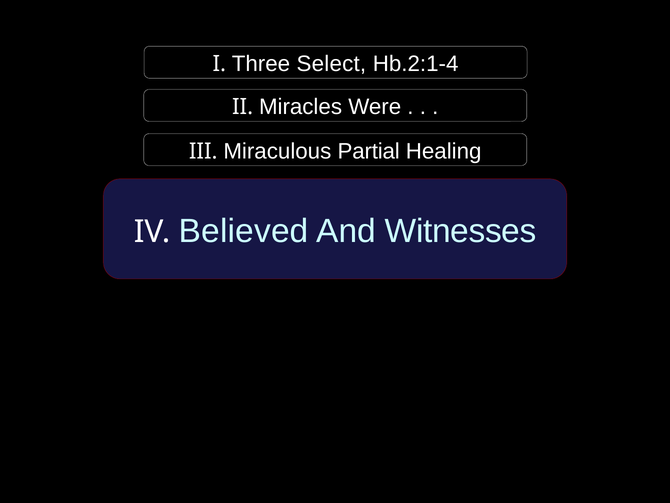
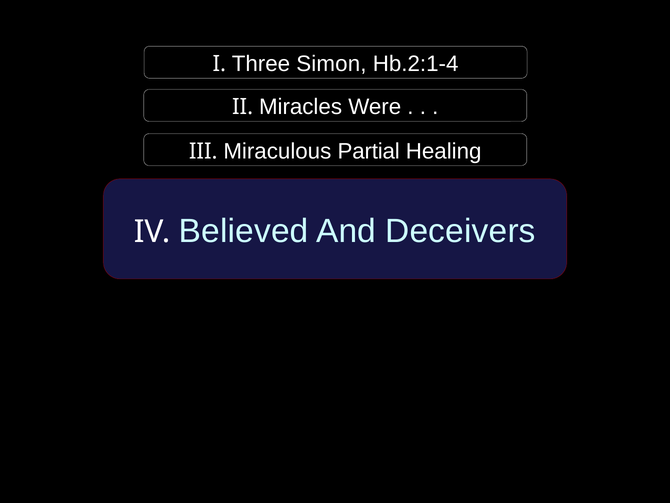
Select: Select -> Simon
Witnesses: Witnesses -> Deceivers
